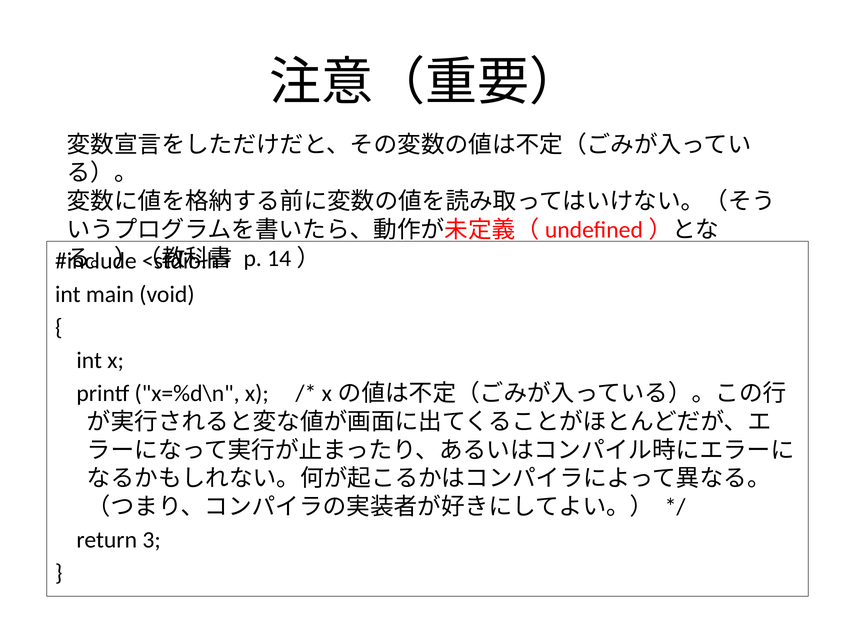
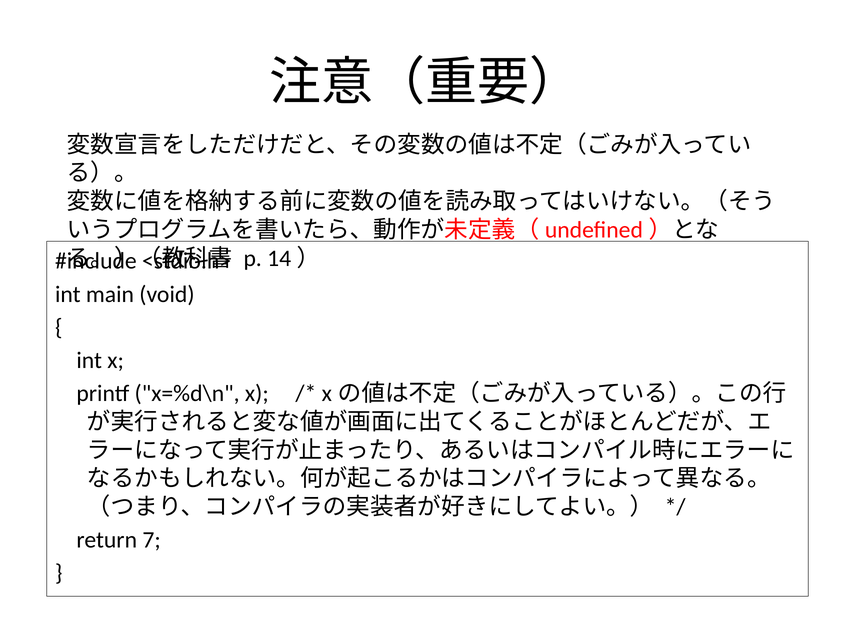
3: 3 -> 7
